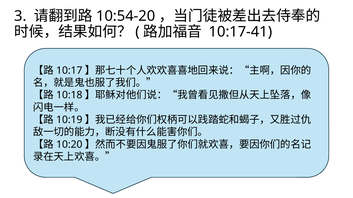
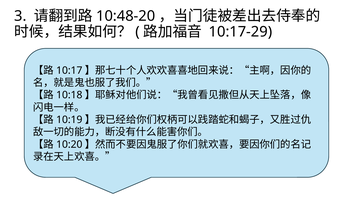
10:54-20: 10:54-20 -> 10:48-20
10:17-41: 10:17-41 -> 10:17-29
